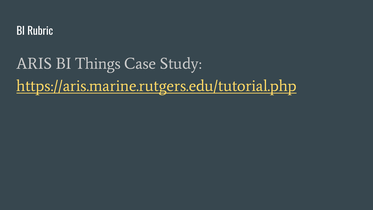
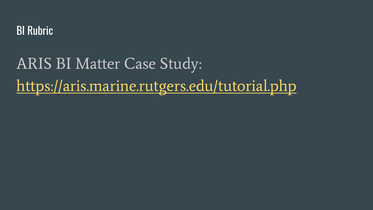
Things: Things -> Matter
